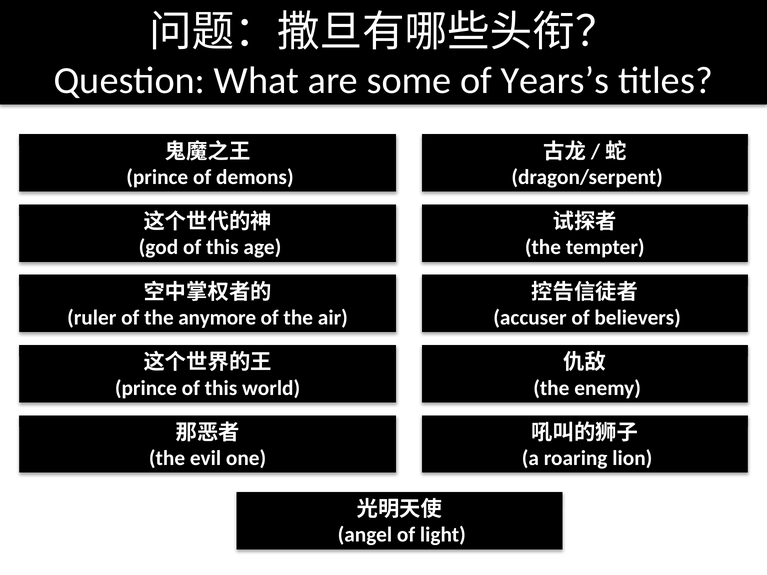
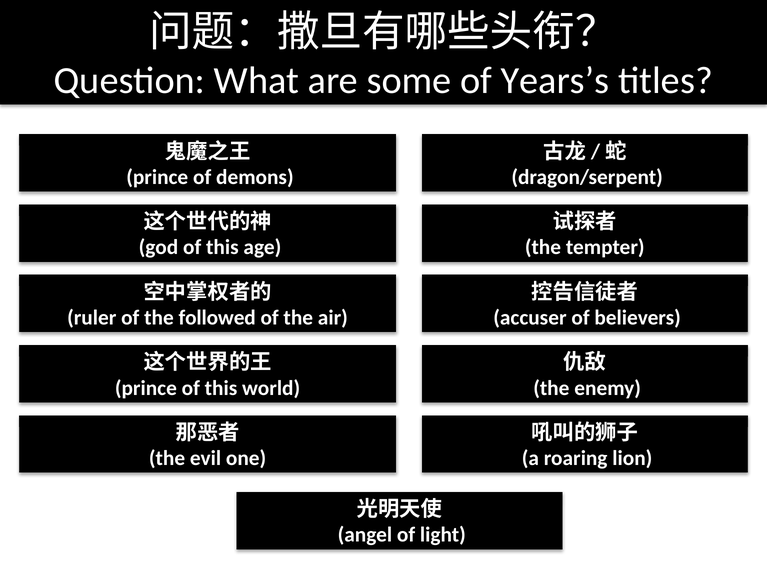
anymore: anymore -> followed
